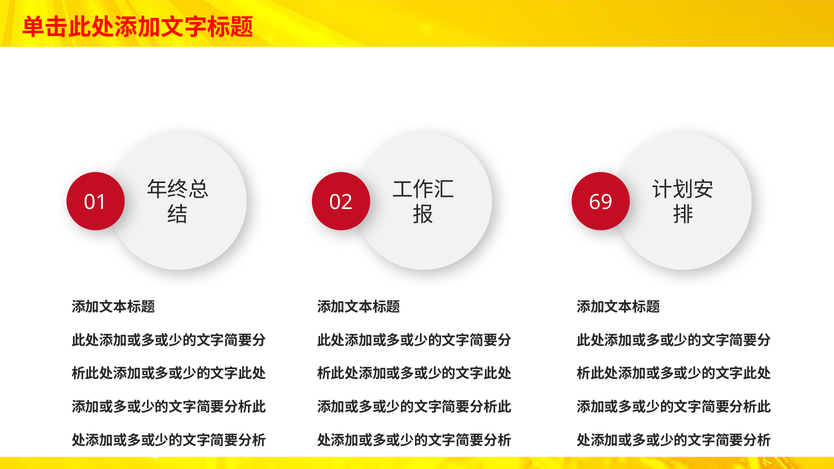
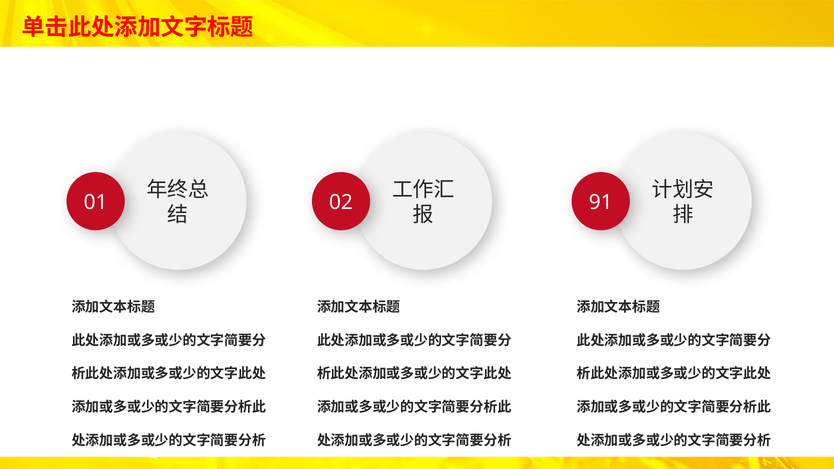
69: 69 -> 91
